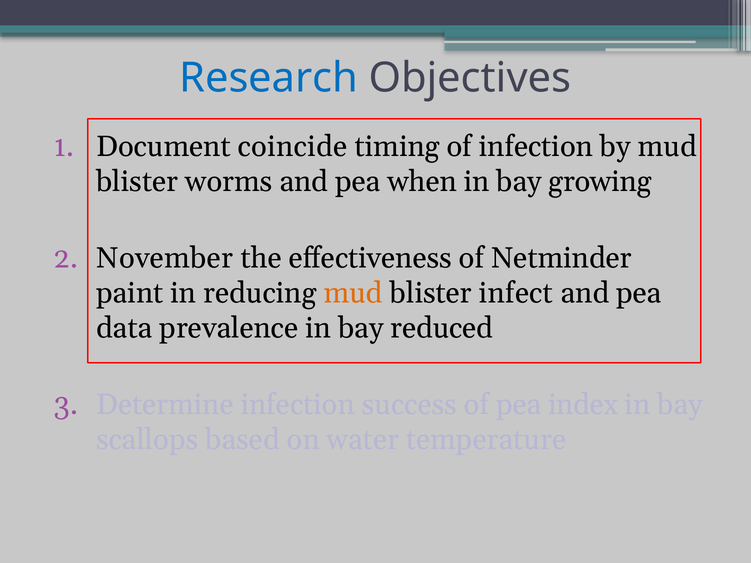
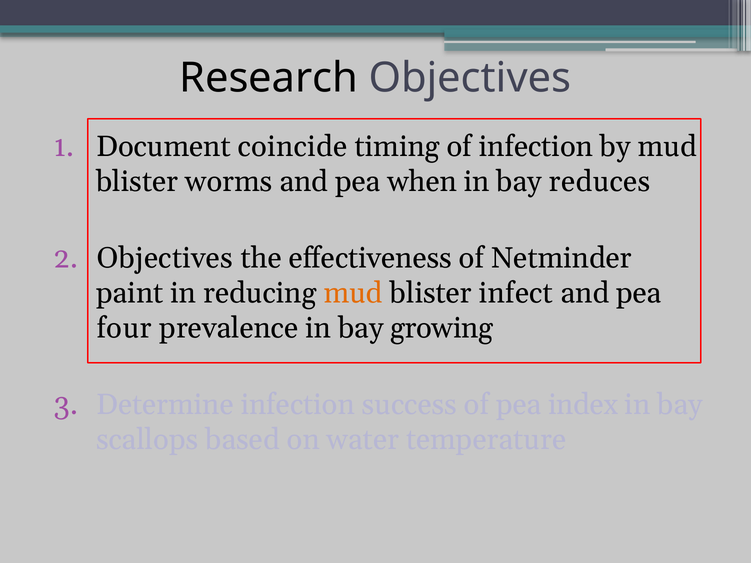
Research colour: blue -> black
growing: growing -> reduces
November at (165, 258): November -> Objectives
data: data -> four
reduced: reduced -> growing
